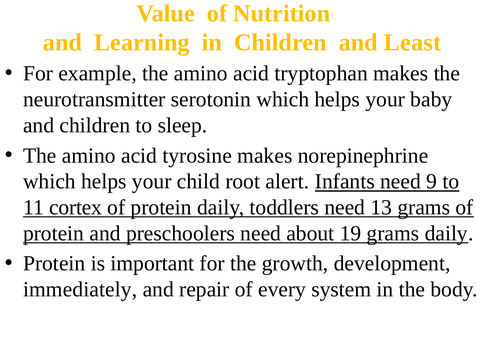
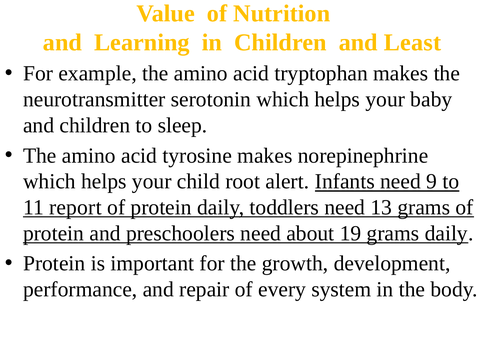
cortex: cortex -> report
immediately: immediately -> performance
